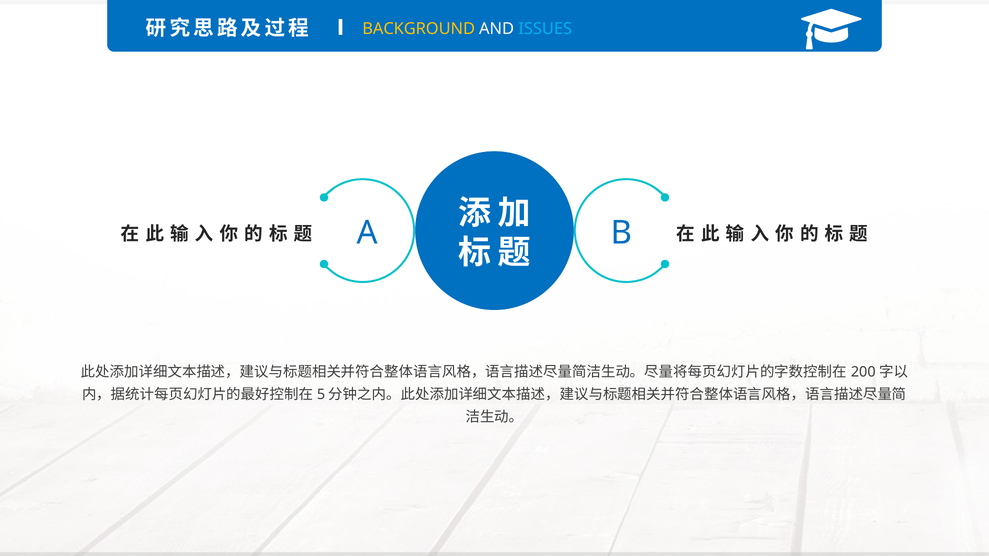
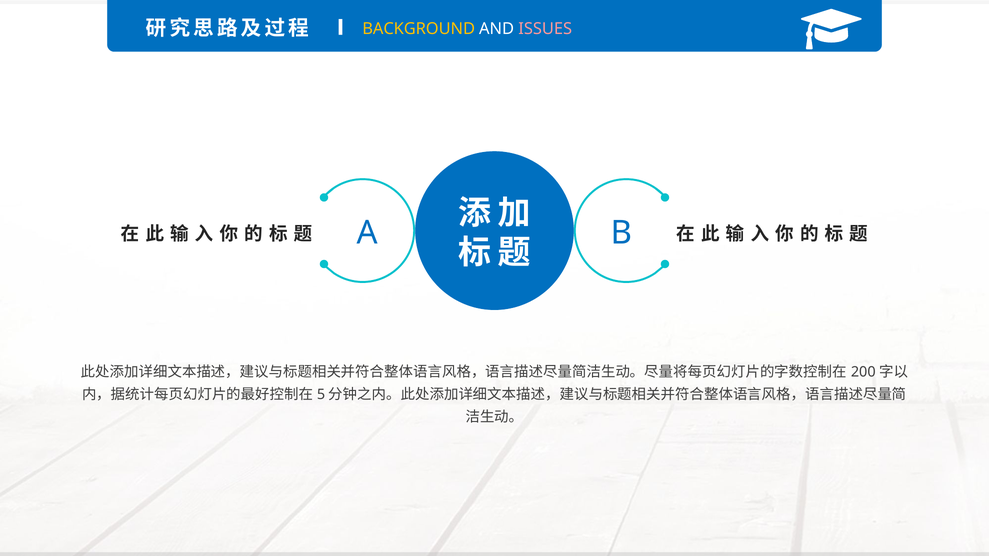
ISSUES colour: light blue -> pink
